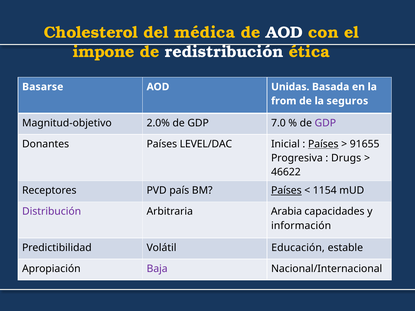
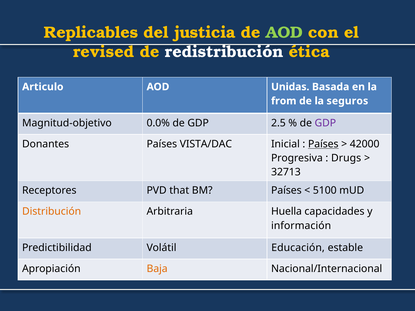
Cholesterol: Cholesterol -> Replicables
médica: médica -> justicia
AOD at (284, 32) colour: white -> light green
impone: impone -> revised
Basarse: Basarse -> Articulo
2.0%: 2.0% -> 0.0%
7.0: 7.0 -> 2.5
LEVEL/DAC: LEVEL/DAC -> VISTA/DAC
91655: 91655 -> 42000
46622: 46622 -> 32713
país: país -> that
Países at (286, 191) underline: present -> none
1154: 1154 -> 5100
Distribución colour: purple -> orange
Arabia: Arabia -> Huella
Baja colour: purple -> orange
